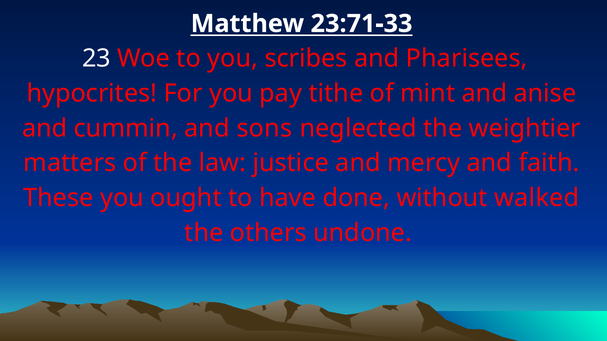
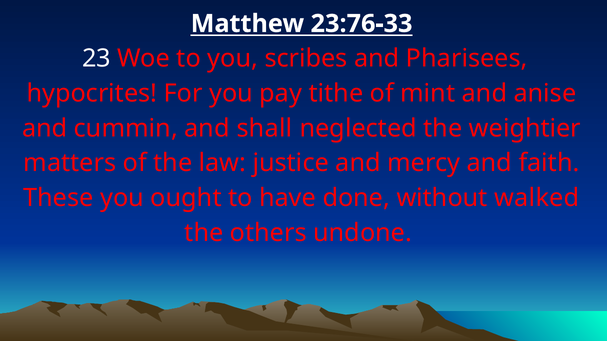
23:71-33: 23:71-33 -> 23:76-33
sons: sons -> shall
